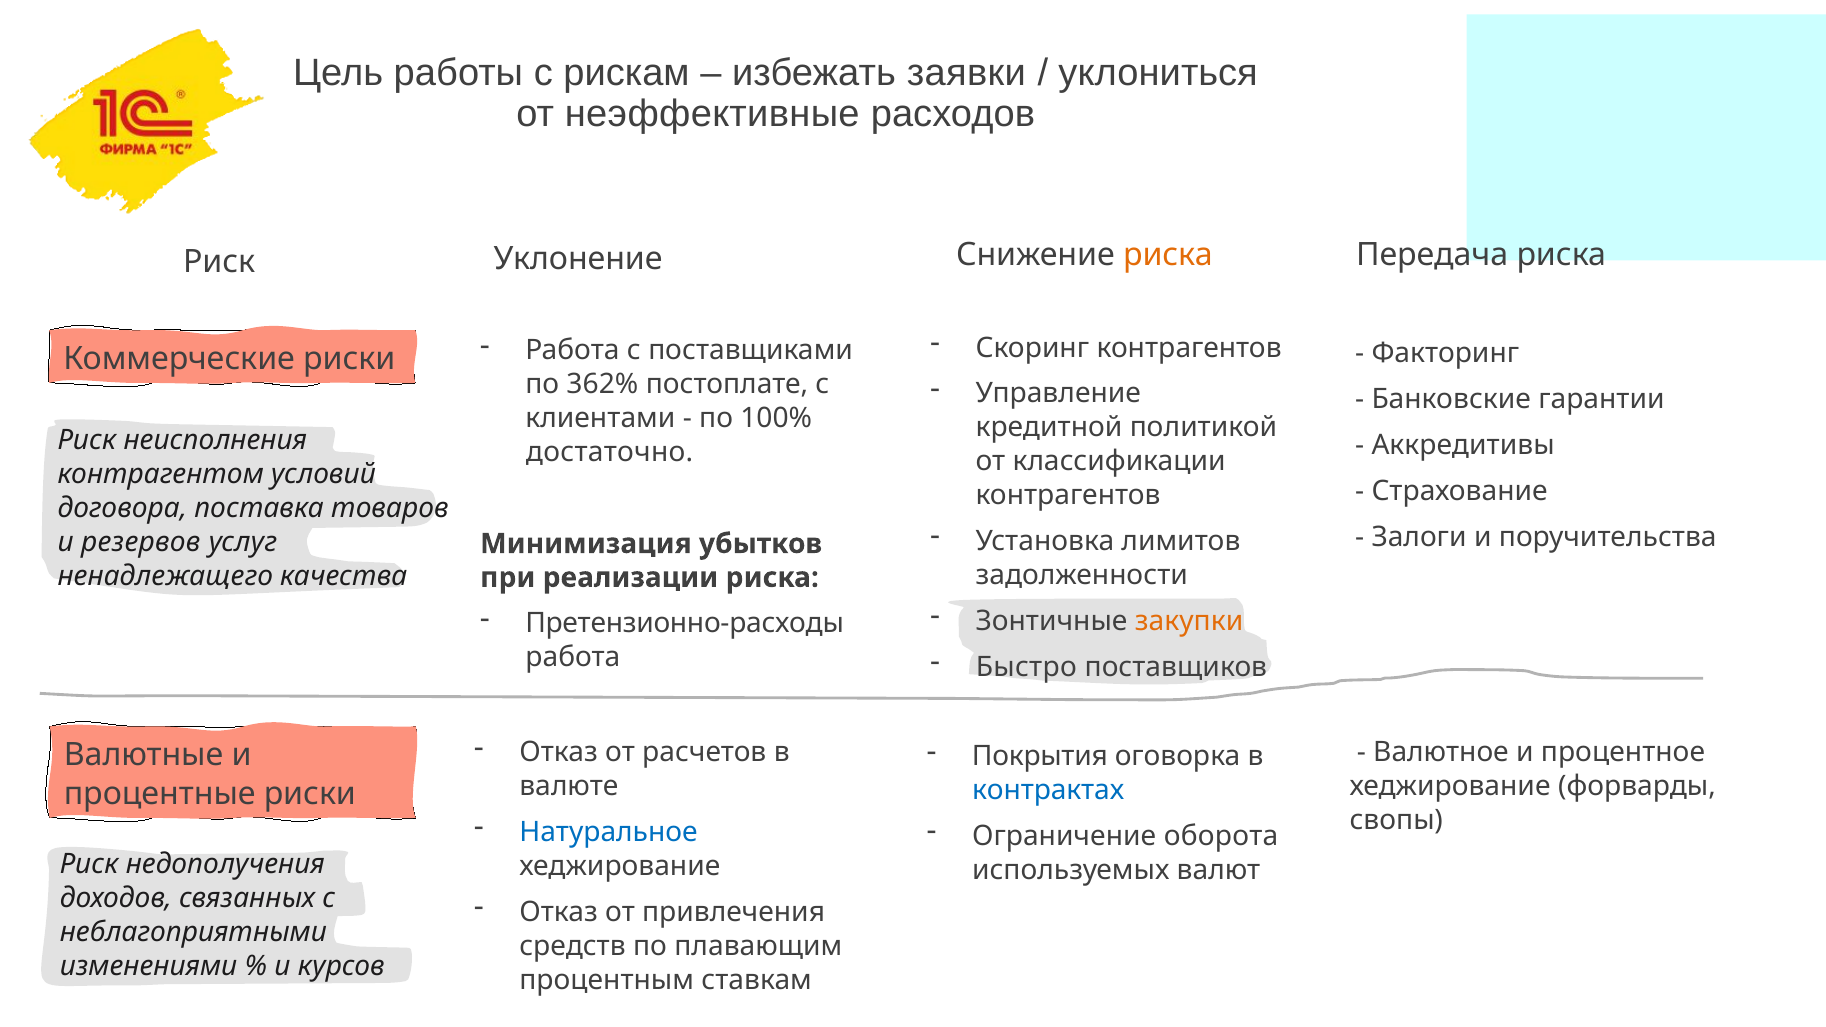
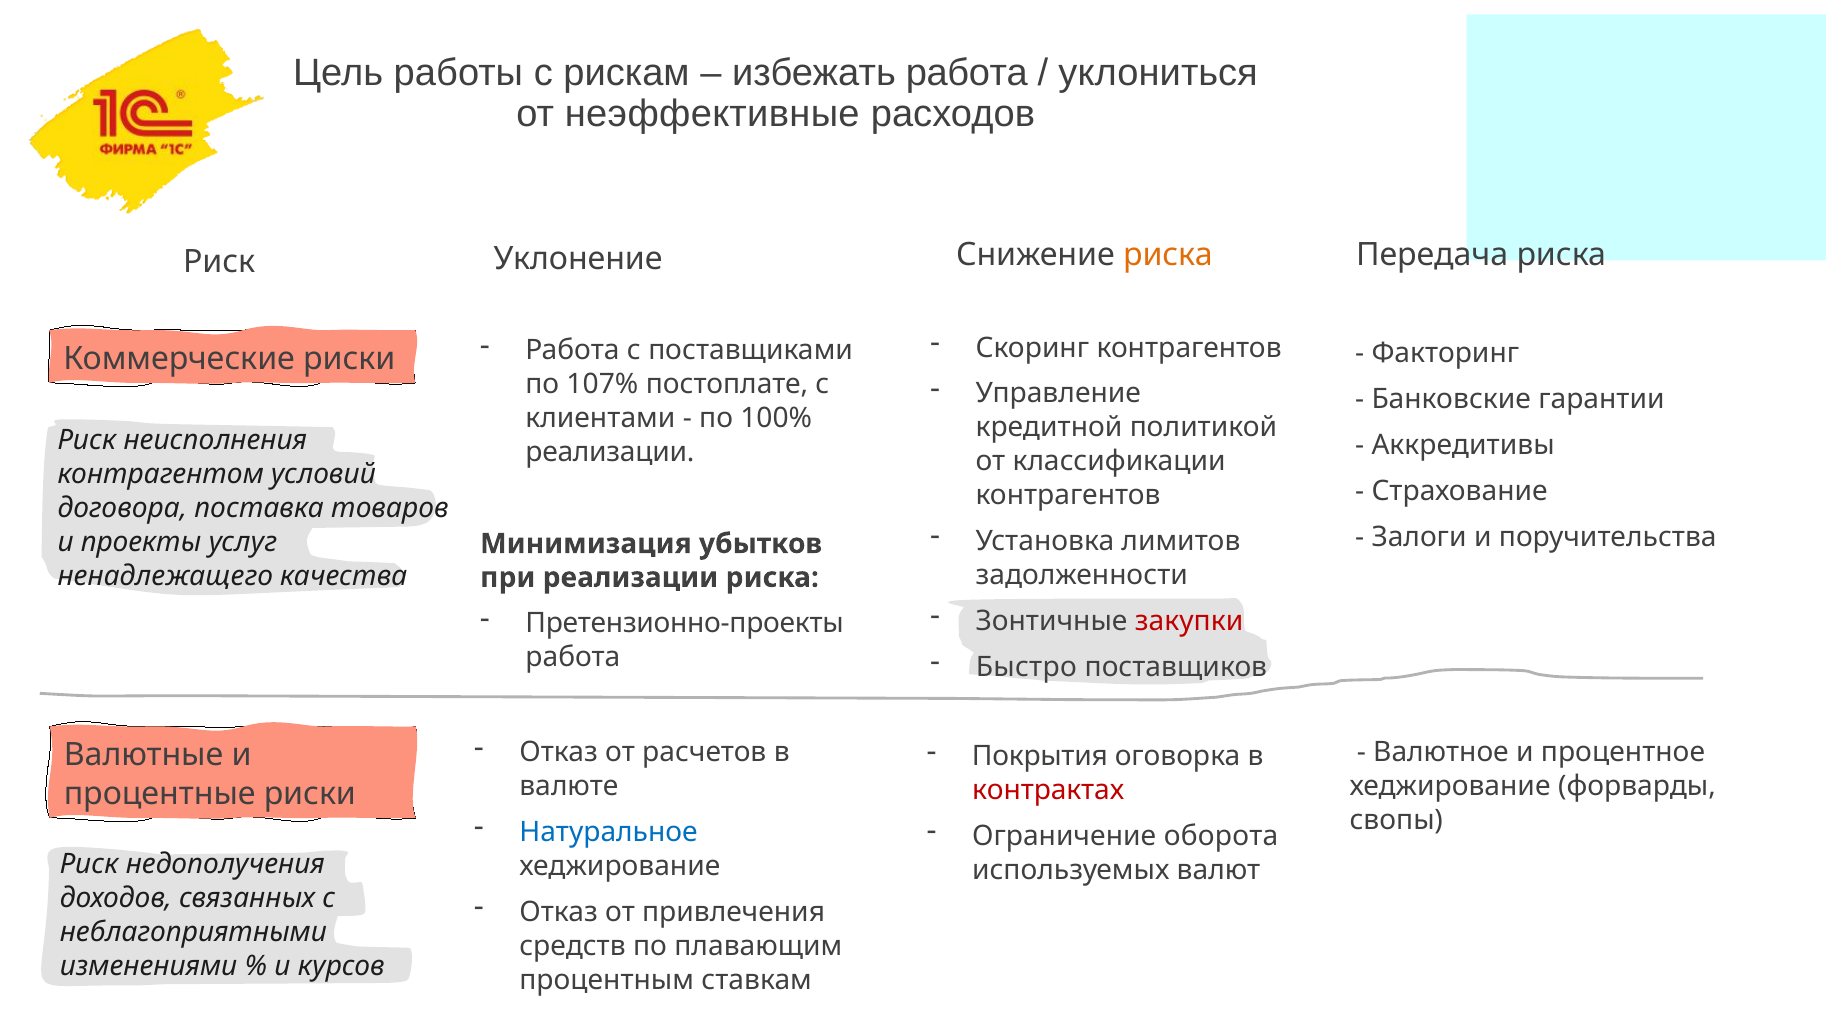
избежать заявки: заявки -> работа
362%: 362% -> 107%
достаточно at (610, 452): достаточно -> реализации
резервов: резервов -> проекты
закупки colour: orange -> red
Претензионно-расходы: Претензионно-расходы -> Претензионно-проекты
контрактах colour: blue -> red
